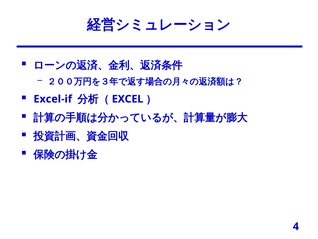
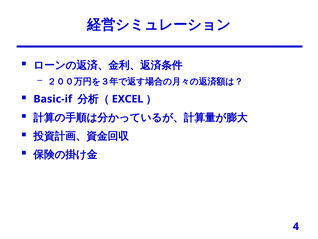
Excel-if: Excel-if -> Basic-if
